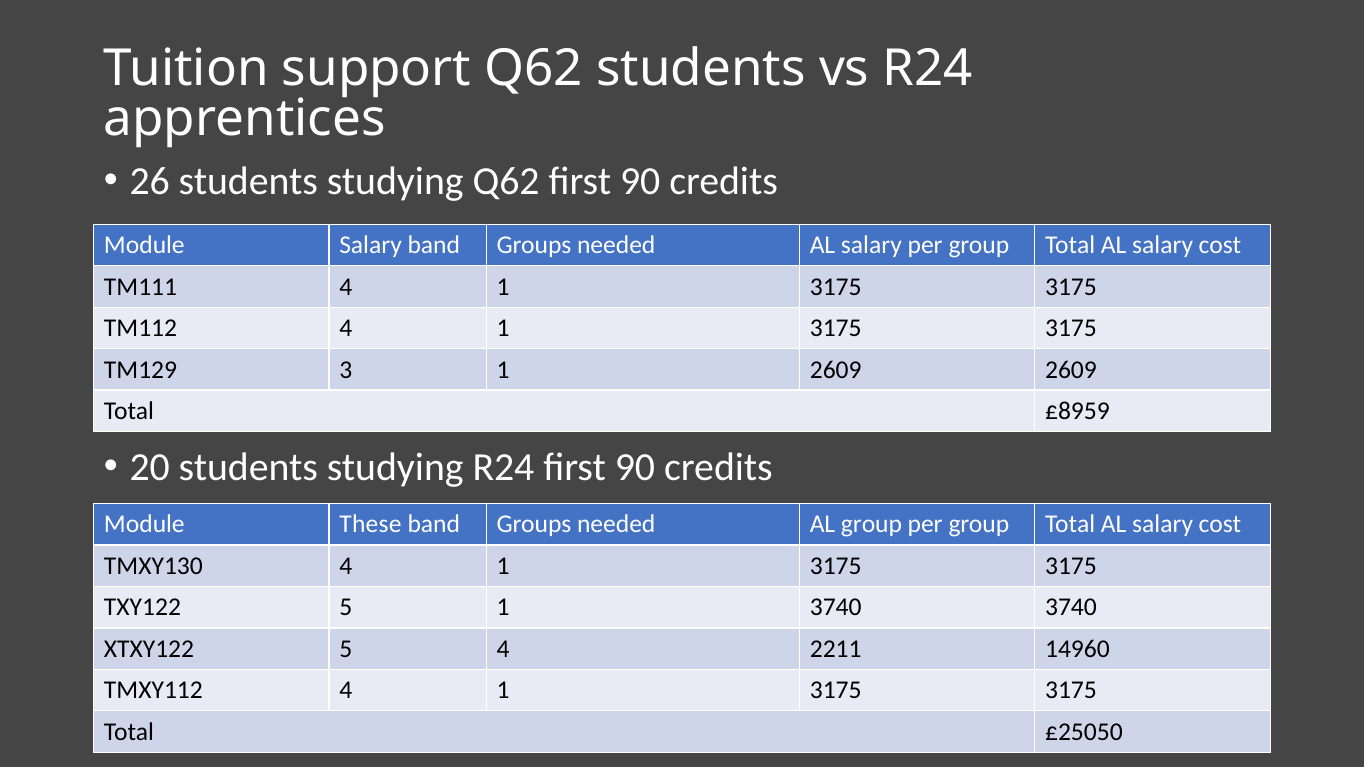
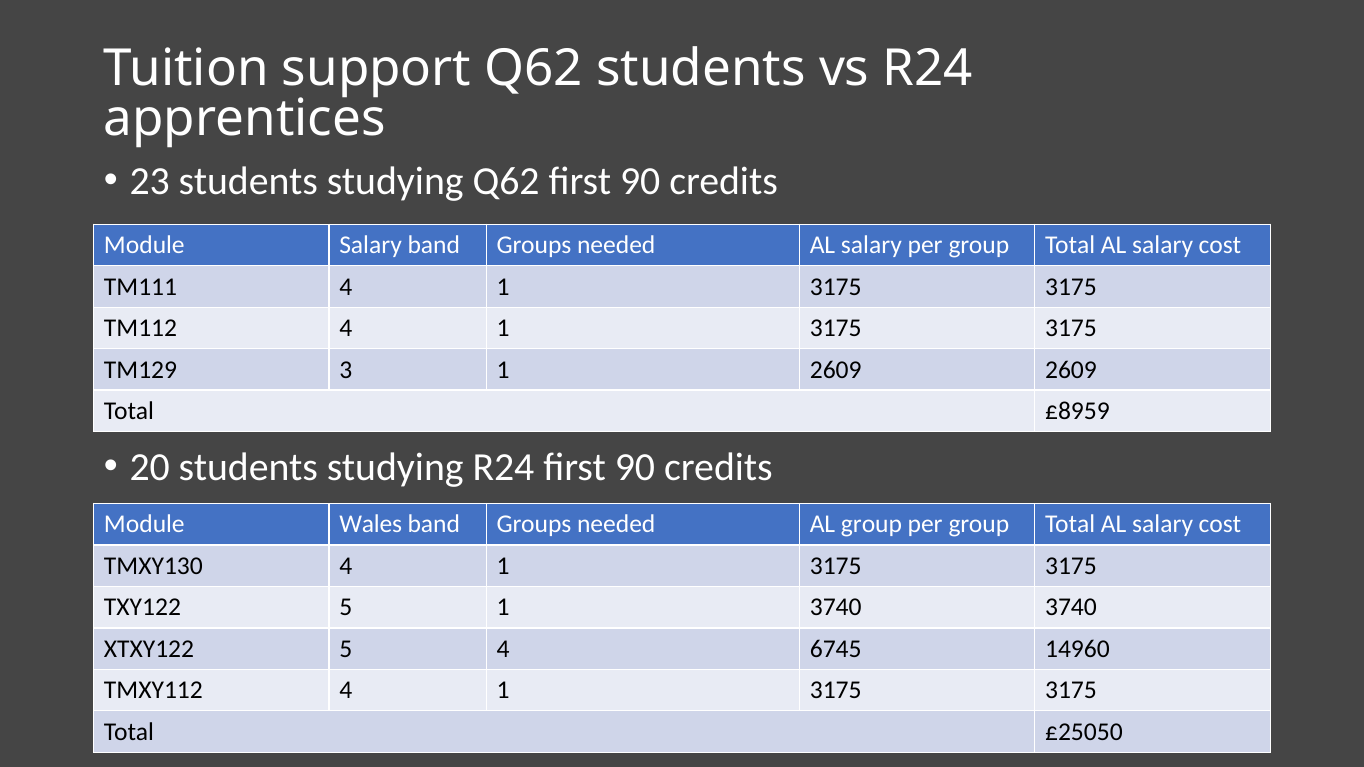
26: 26 -> 23
These: These -> Wales
2211: 2211 -> 6745
